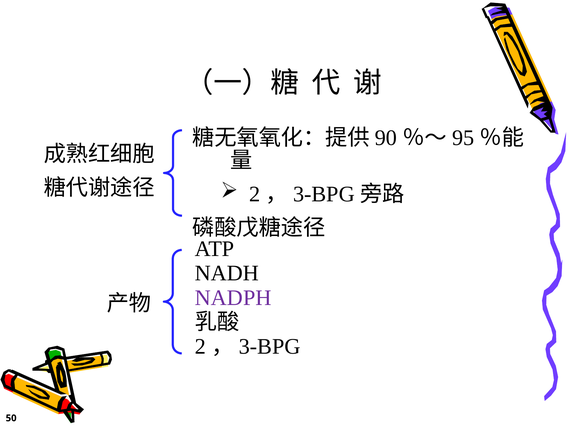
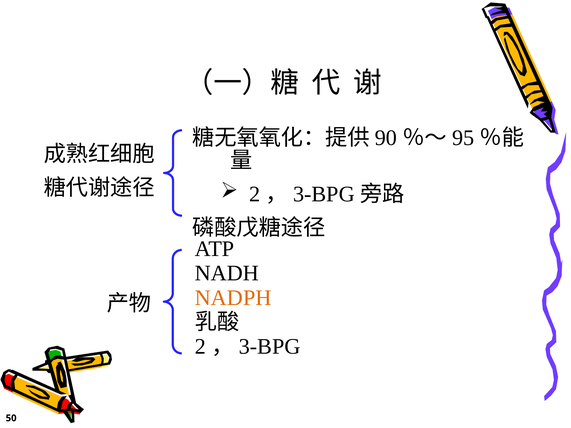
NADPH colour: purple -> orange
